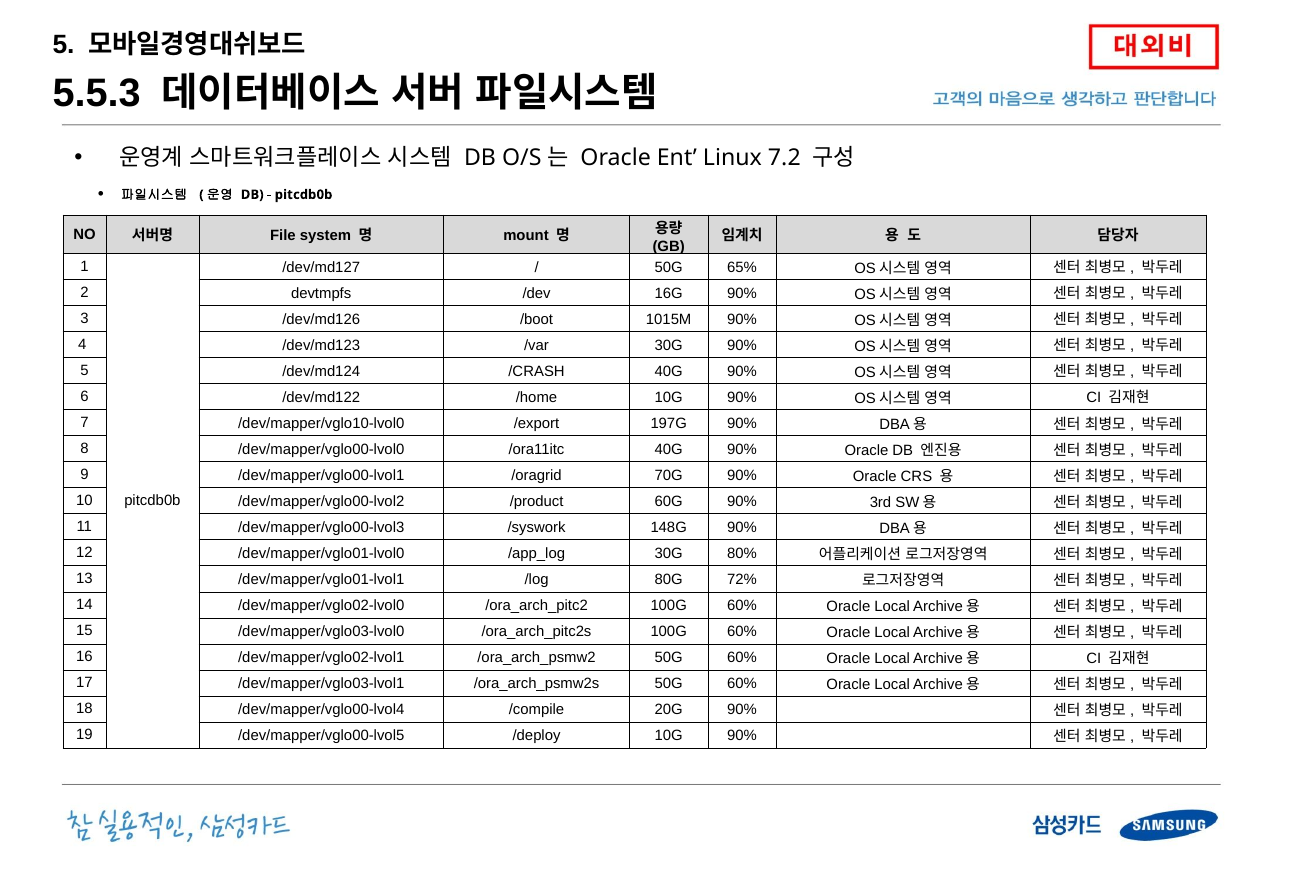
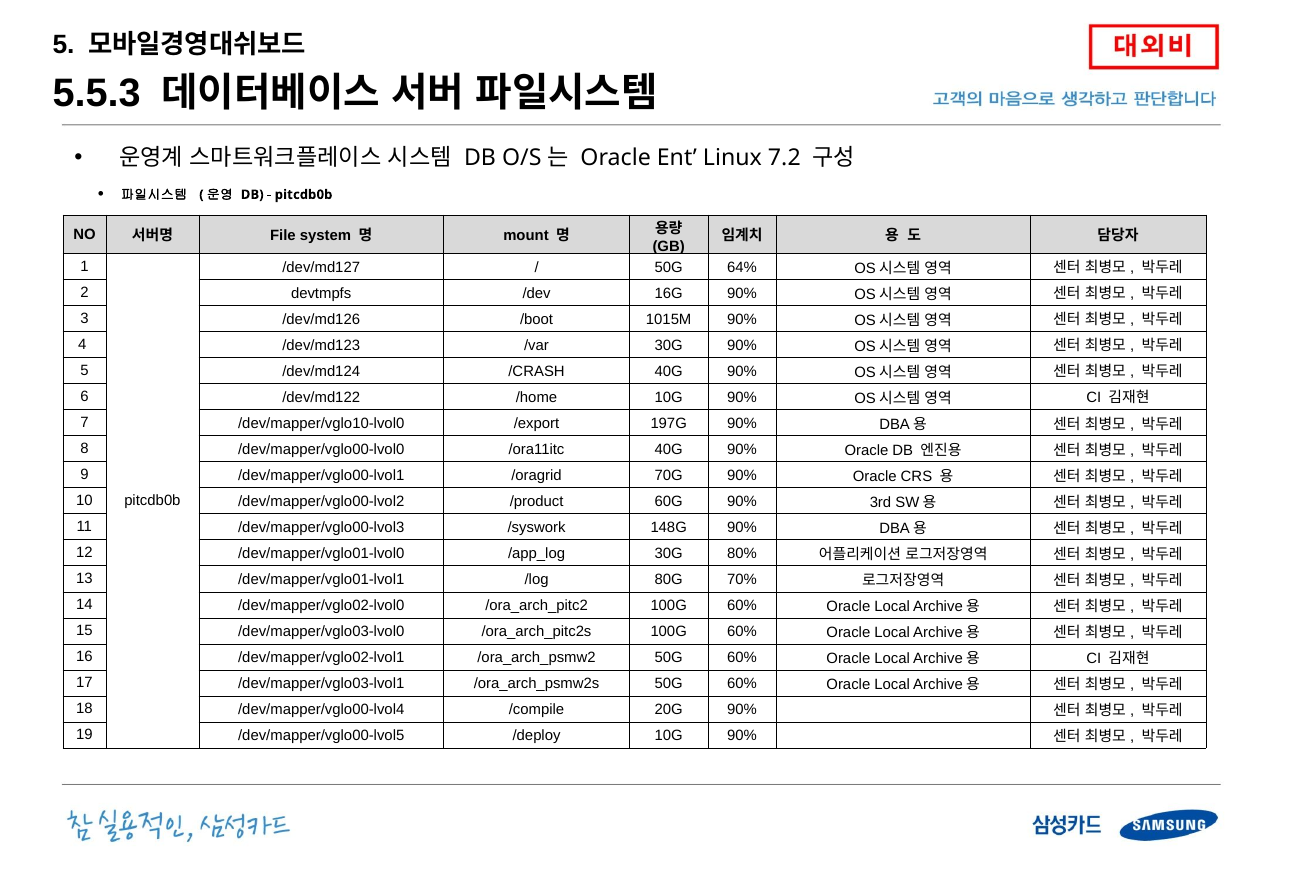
65%: 65% -> 64%
72%: 72% -> 70%
